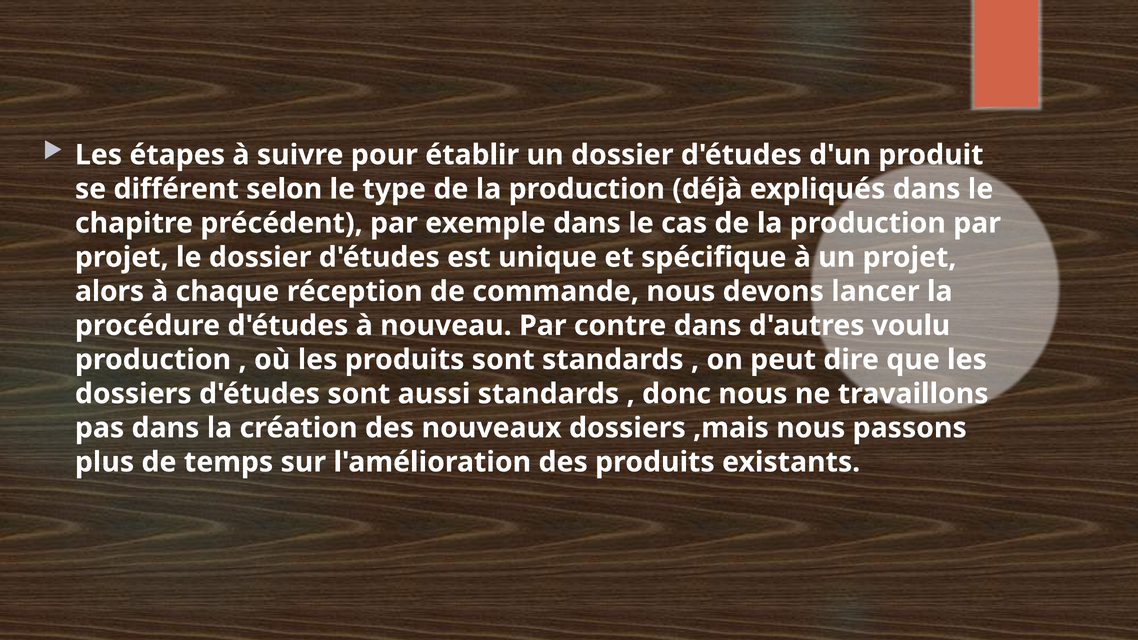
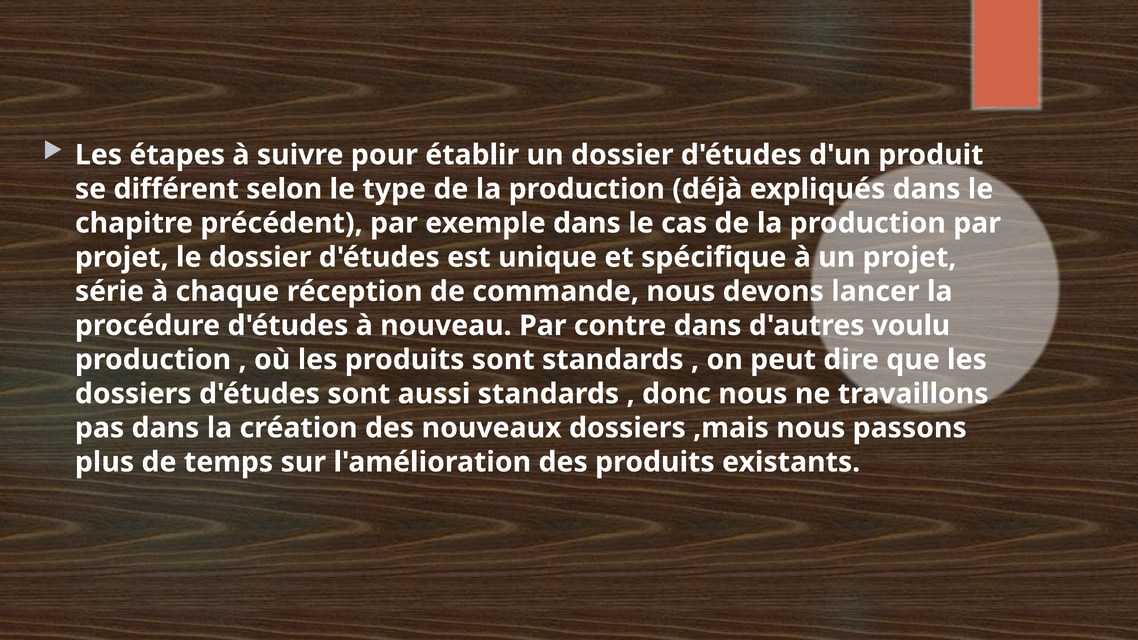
alors: alors -> série
